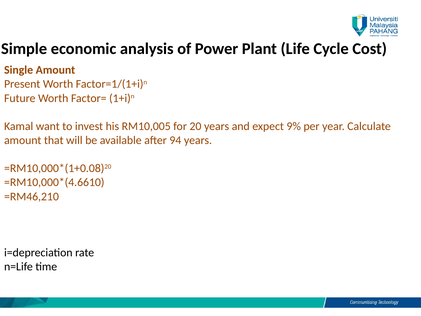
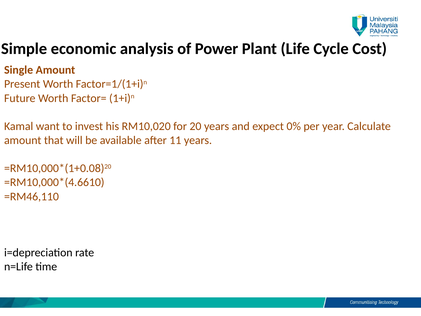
RM10,005: RM10,005 -> RM10,020
9%: 9% -> 0%
94: 94 -> 11
=RM46,210: =RM46,210 -> =RM46,110
